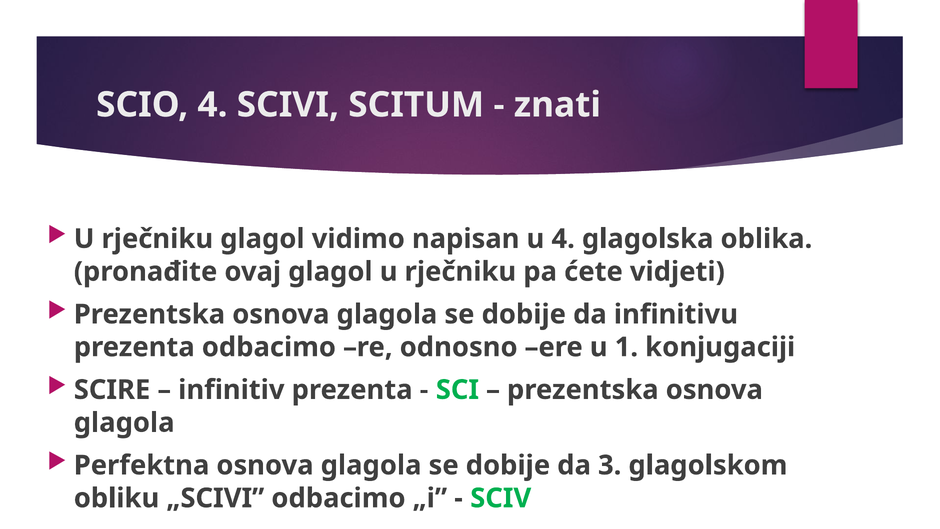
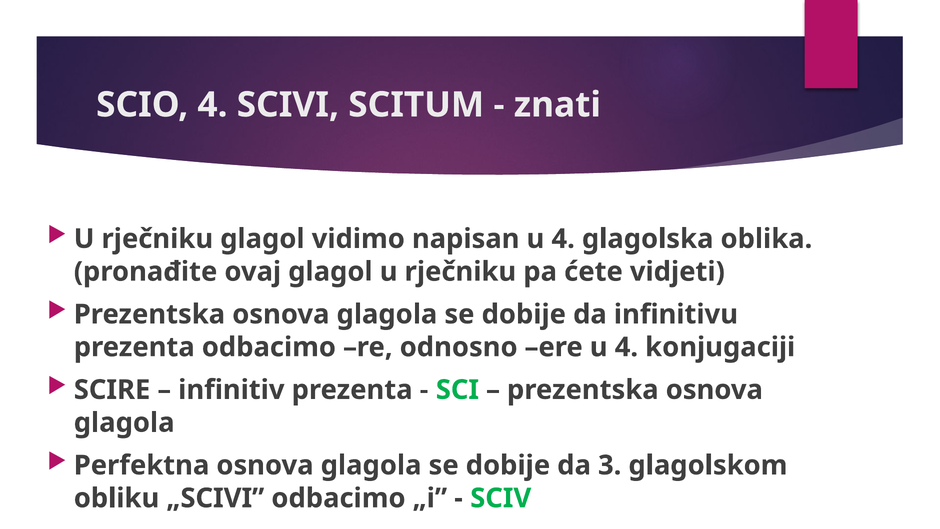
ere u 1: 1 -> 4
